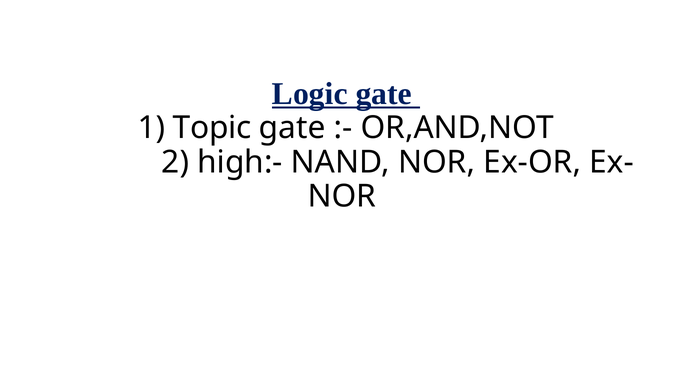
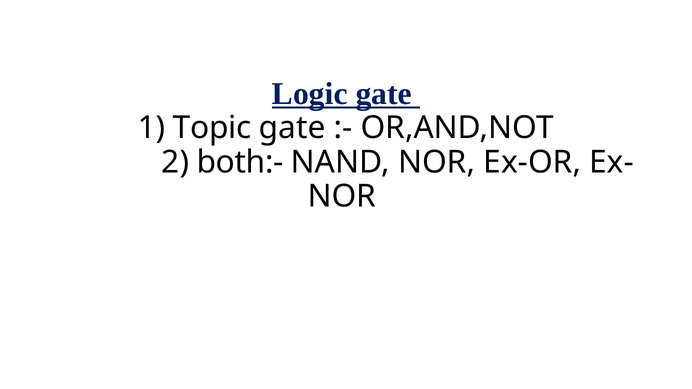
high:-: high:- -> both:-
